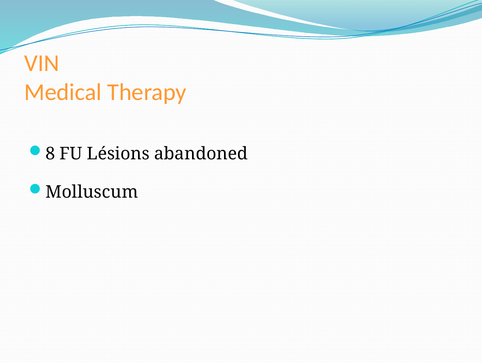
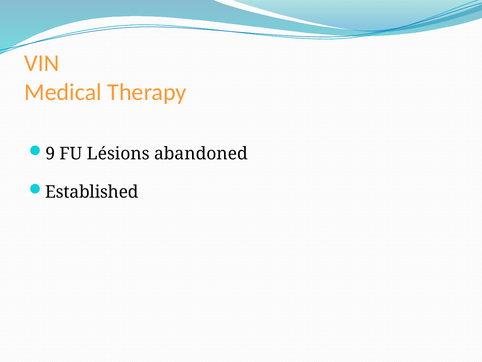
8: 8 -> 9
Molluscum: Molluscum -> Established
